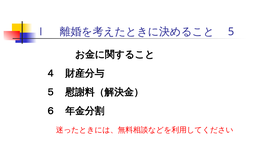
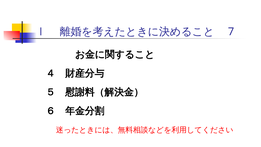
5: 5 -> 7
